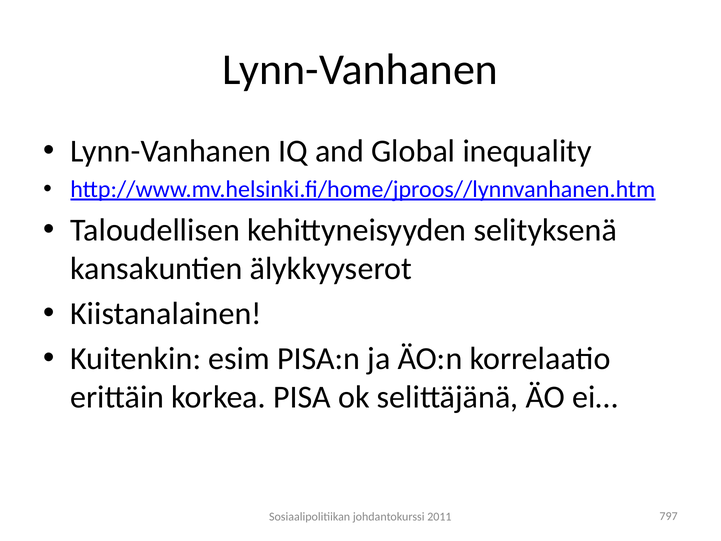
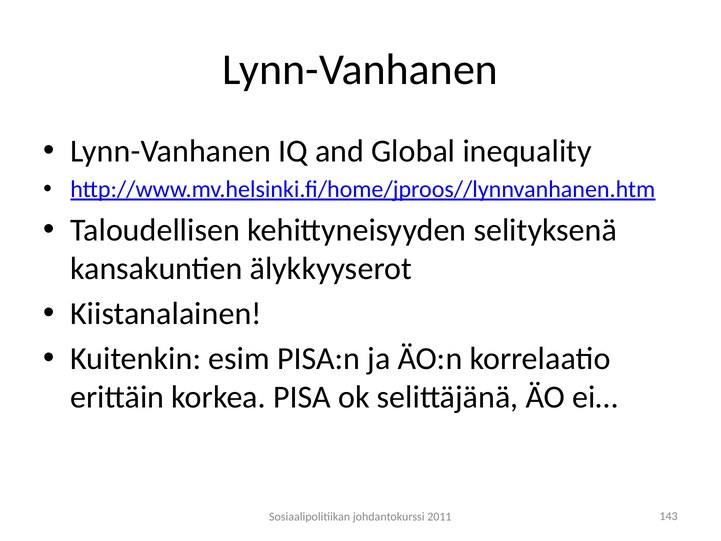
797: 797 -> 143
